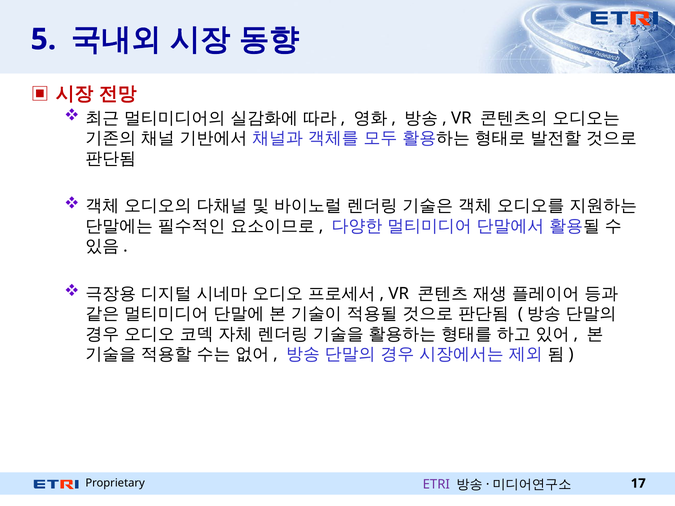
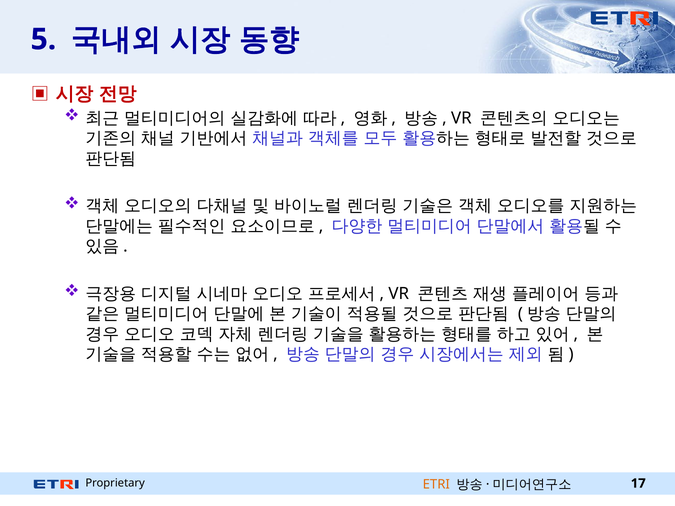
ETRI colour: purple -> orange
